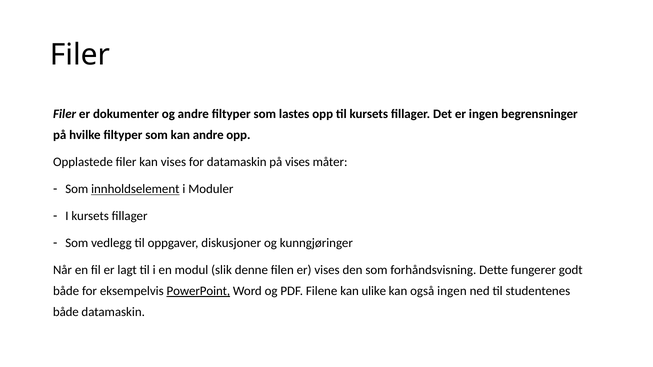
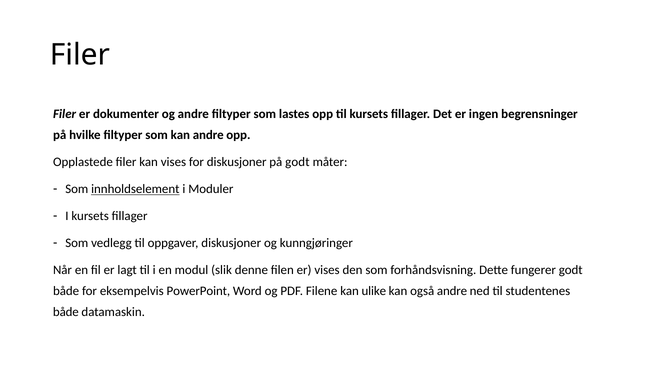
for datamaskin: datamaskin -> diskusjoner
på vises: vises -> godt
PowerPoint underline: present -> none
også ingen: ingen -> andre
